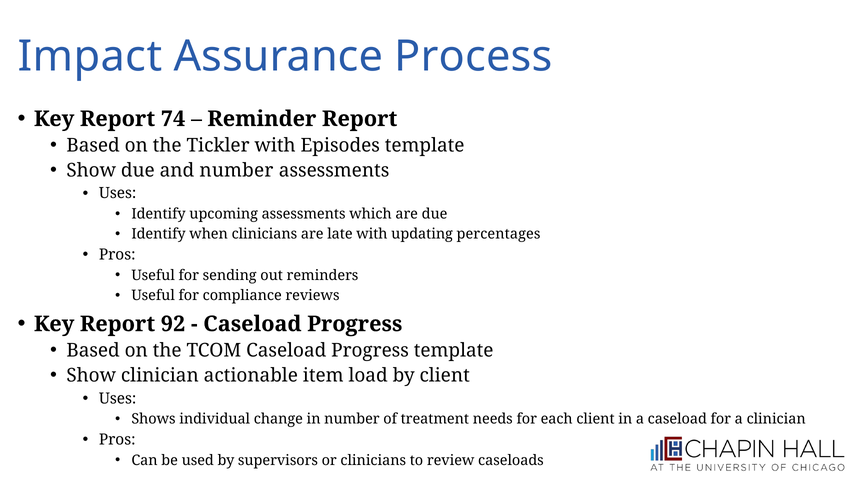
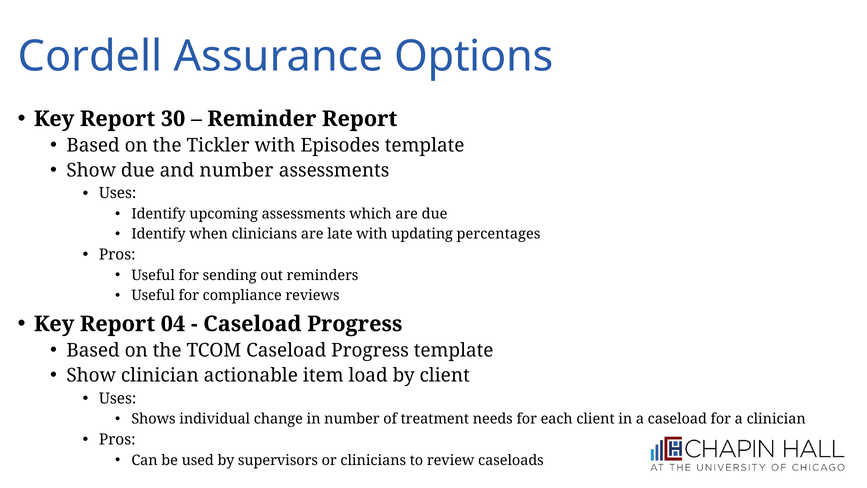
Impact: Impact -> Cordell
Process: Process -> Options
74: 74 -> 30
92: 92 -> 04
